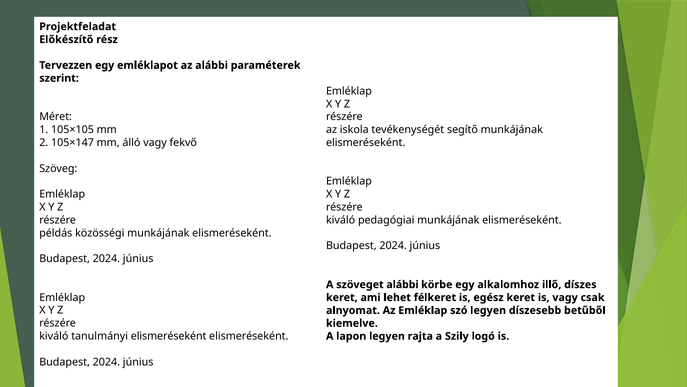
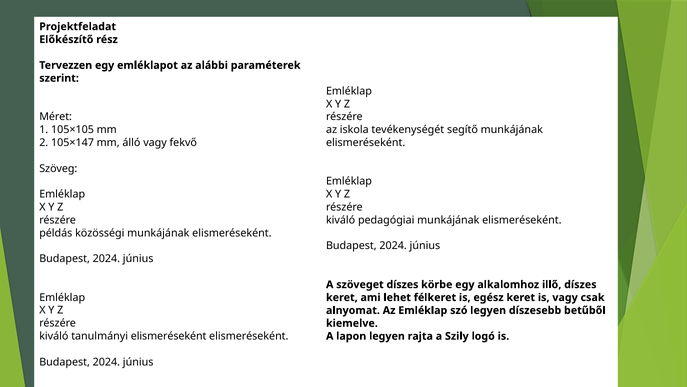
szöveget alábbi: alábbi -> díszes
